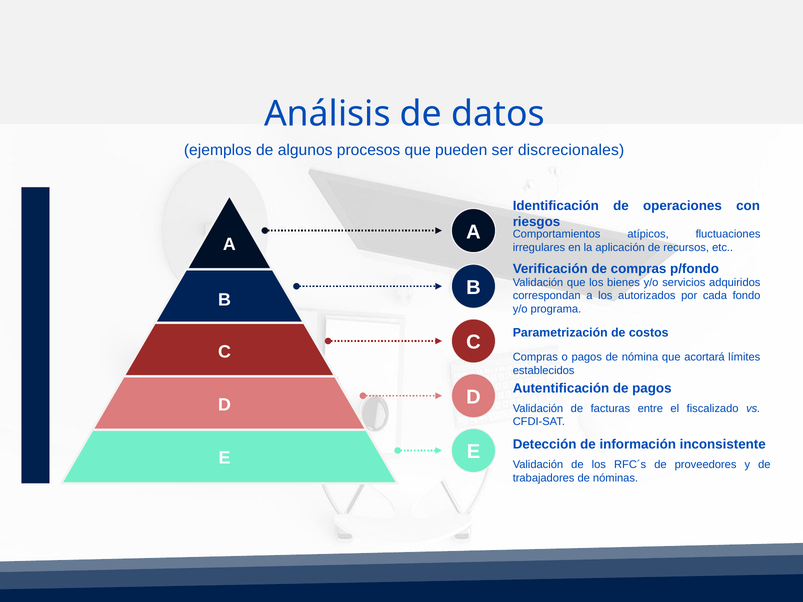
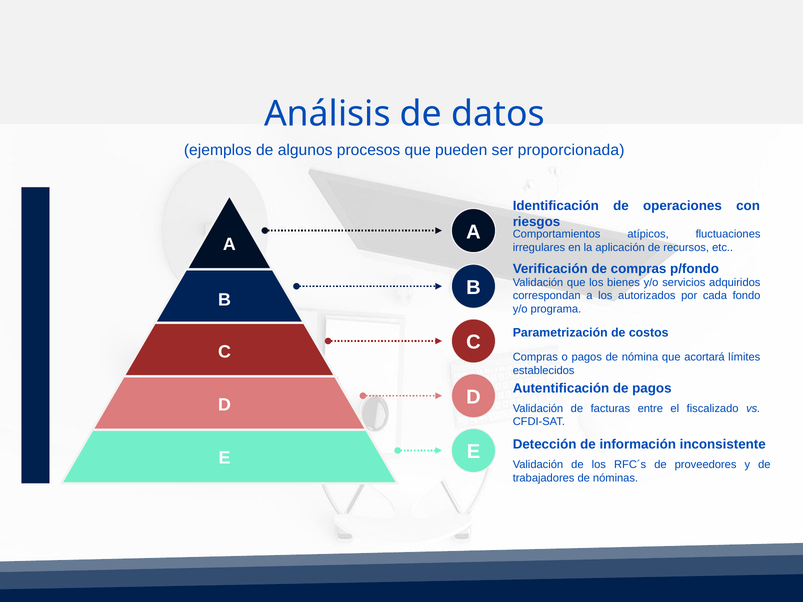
discrecionales: discrecionales -> proporcionada
